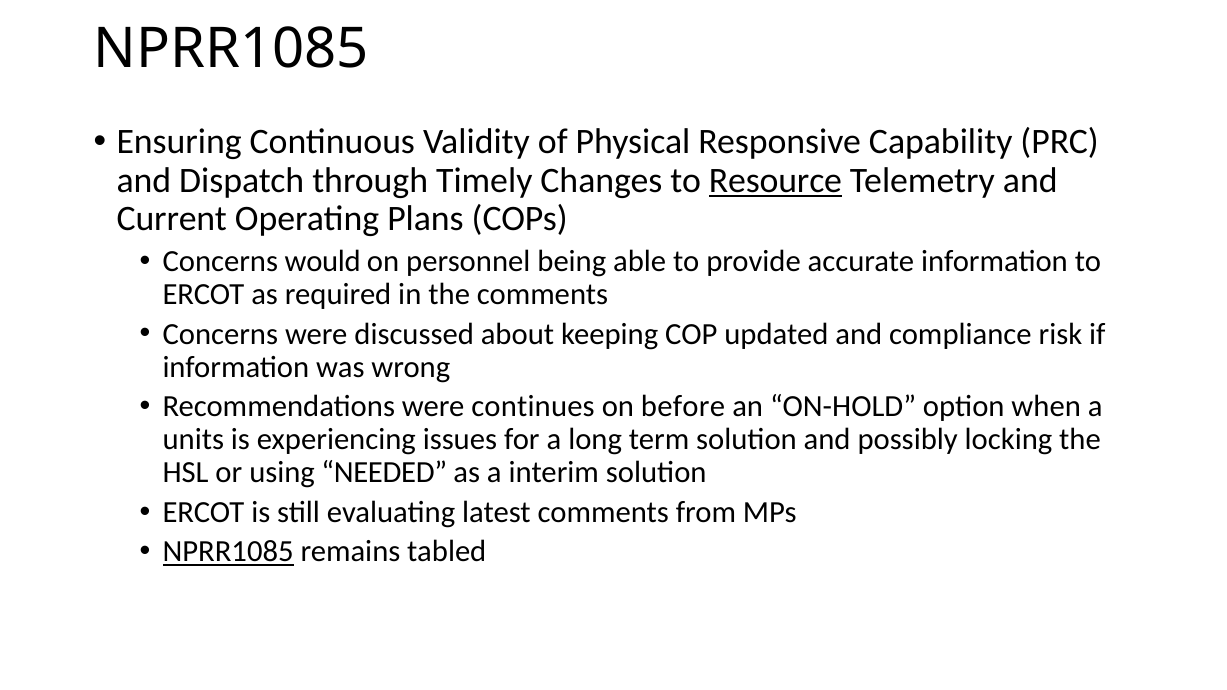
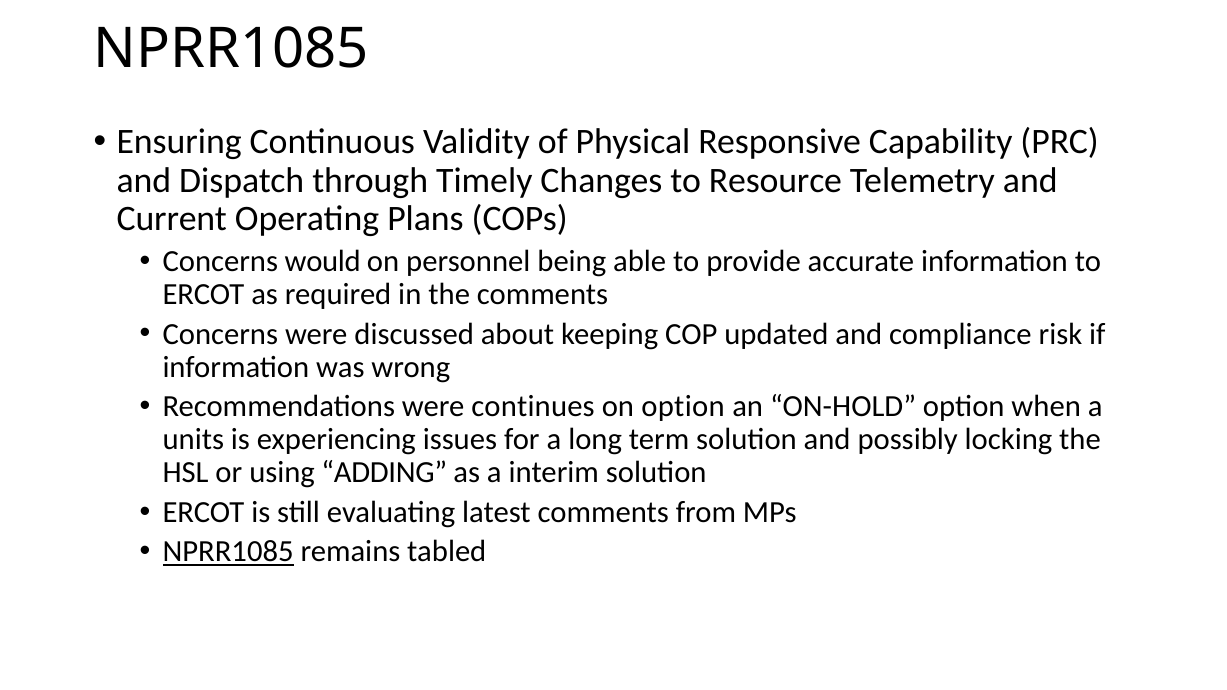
Resource underline: present -> none
on before: before -> option
NEEDED: NEEDED -> ADDING
